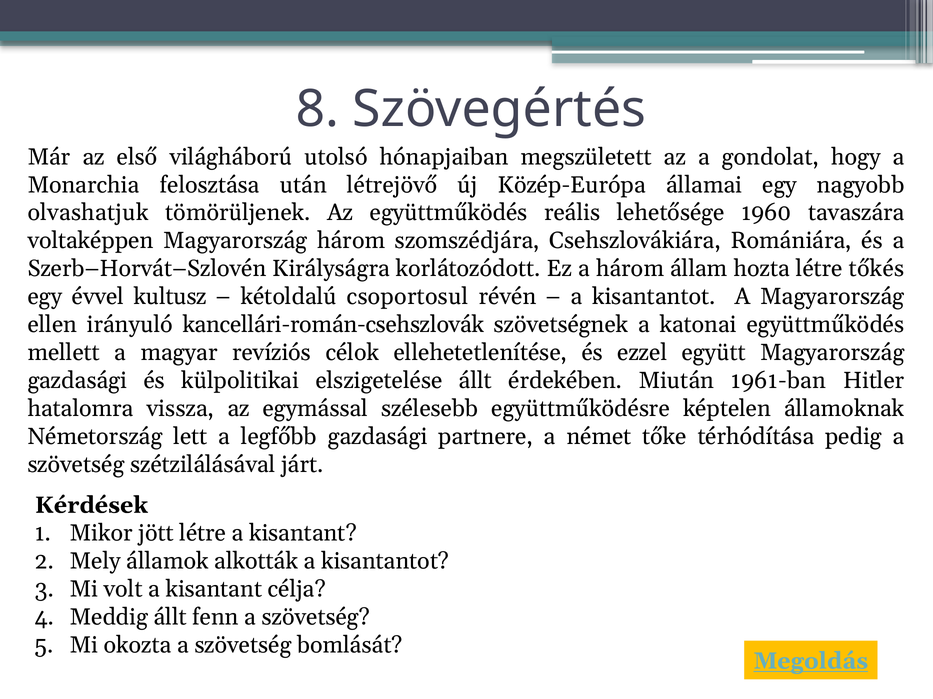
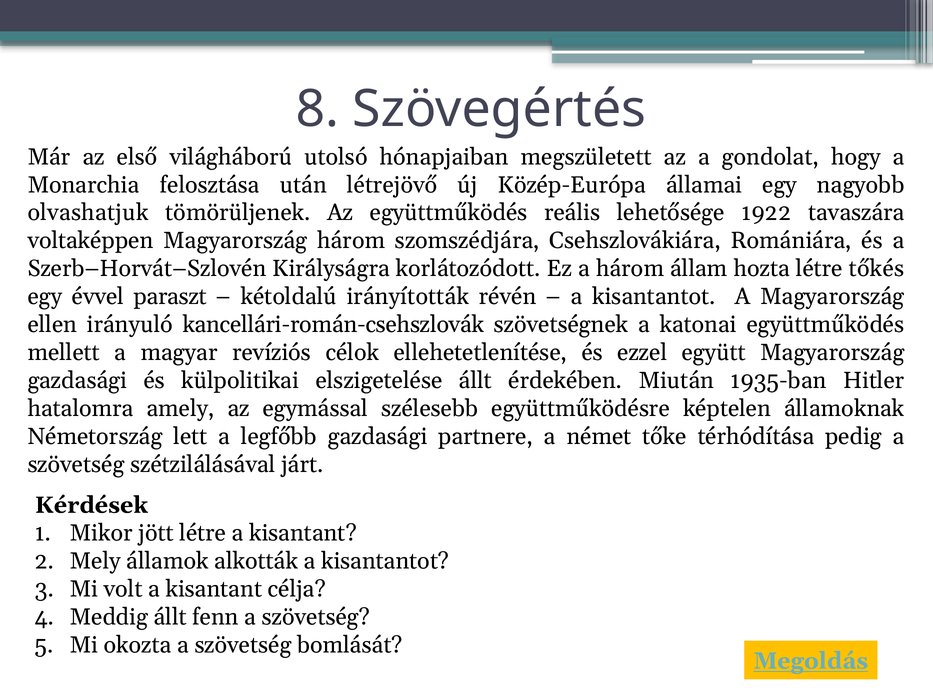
1960: 1960 -> 1922
kultusz: kultusz -> paraszt
csoportosul: csoportosul -> irányították
1961-ban: 1961-ban -> 1935-ban
vissza: vissza -> amely
